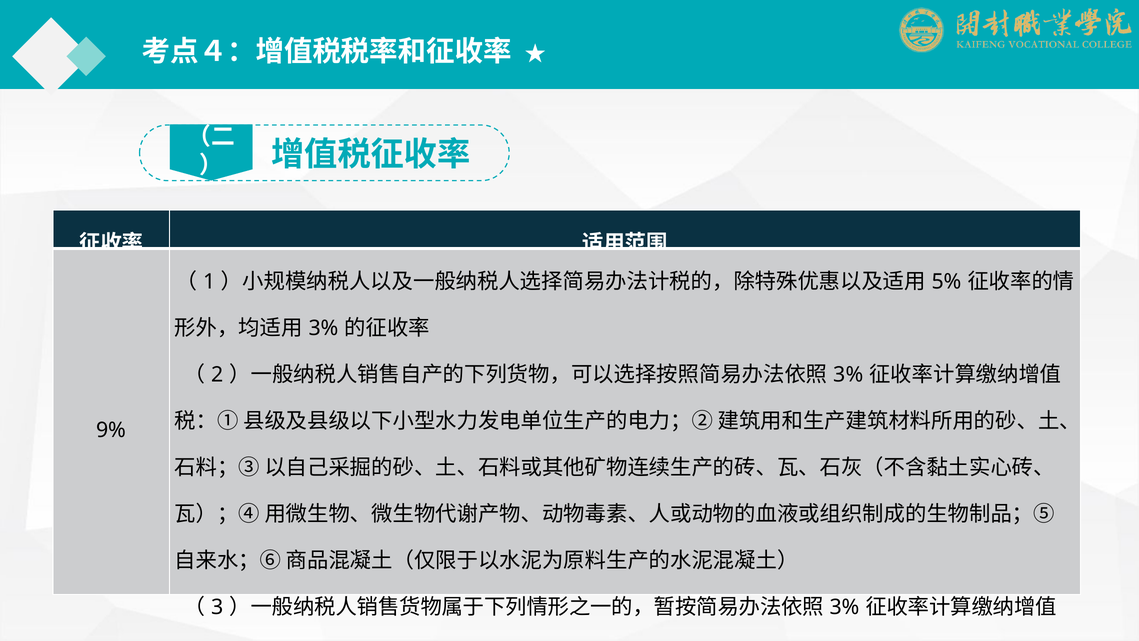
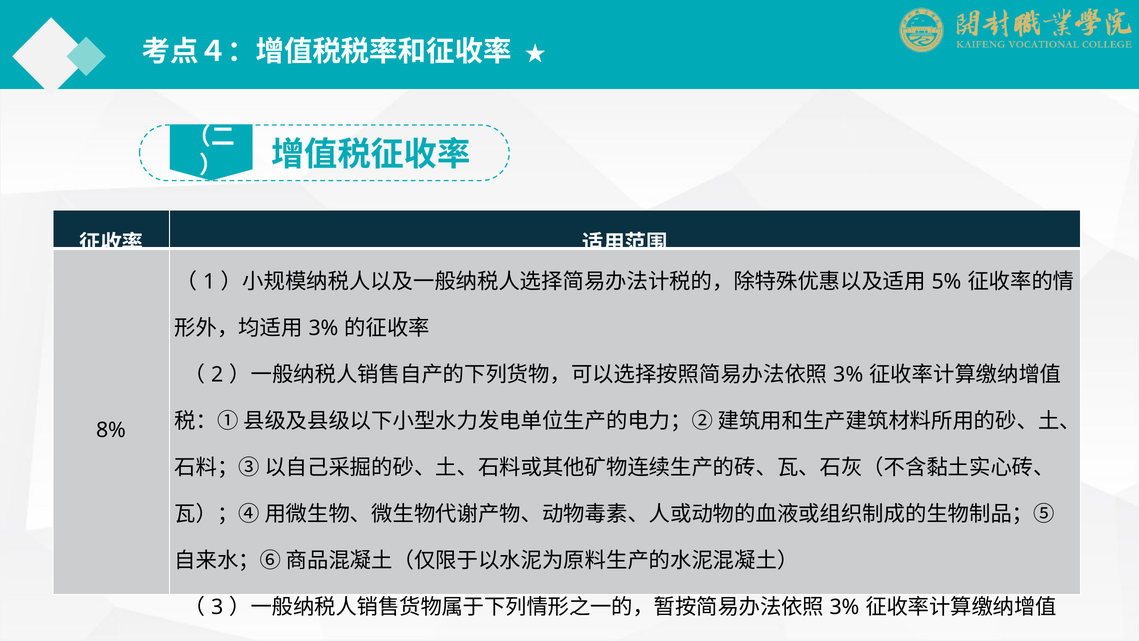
9%: 9% -> 8%
